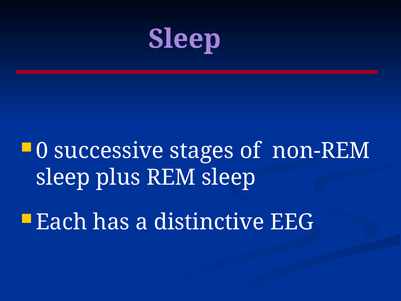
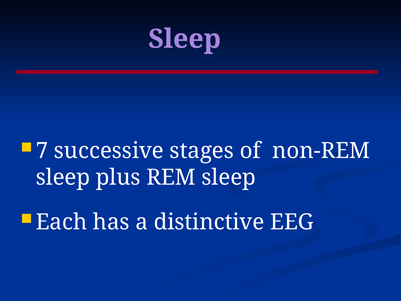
0: 0 -> 7
